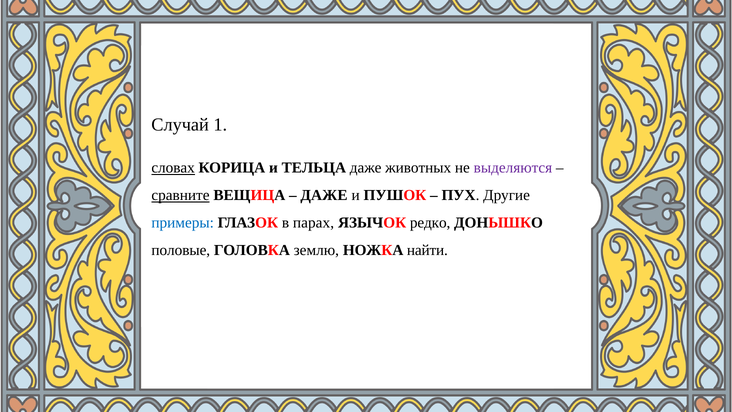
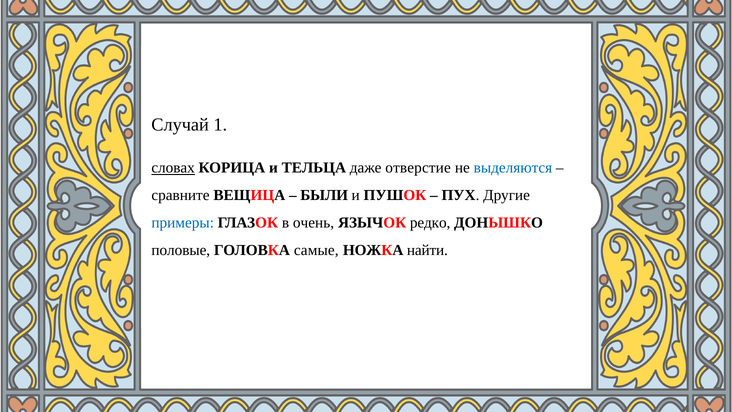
животных: животных -> отверстие
выделяются colour: purple -> blue
сравните underline: present -> none
ДАЖЕ at (324, 195): ДАЖЕ -> БЫЛИ
парах: парах -> очень
землю: землю -> самые
